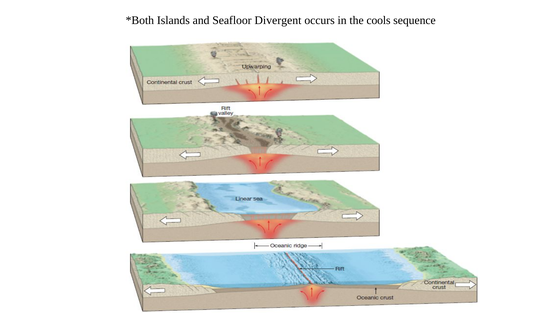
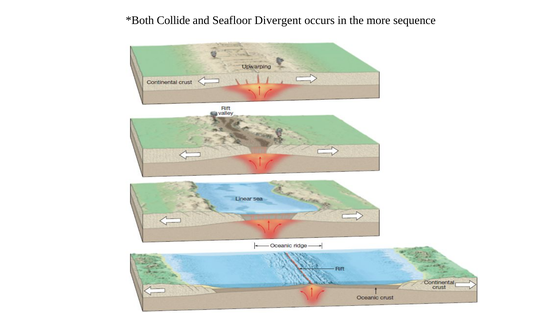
Islands: Islands -> Collide
cools: cools -> more
